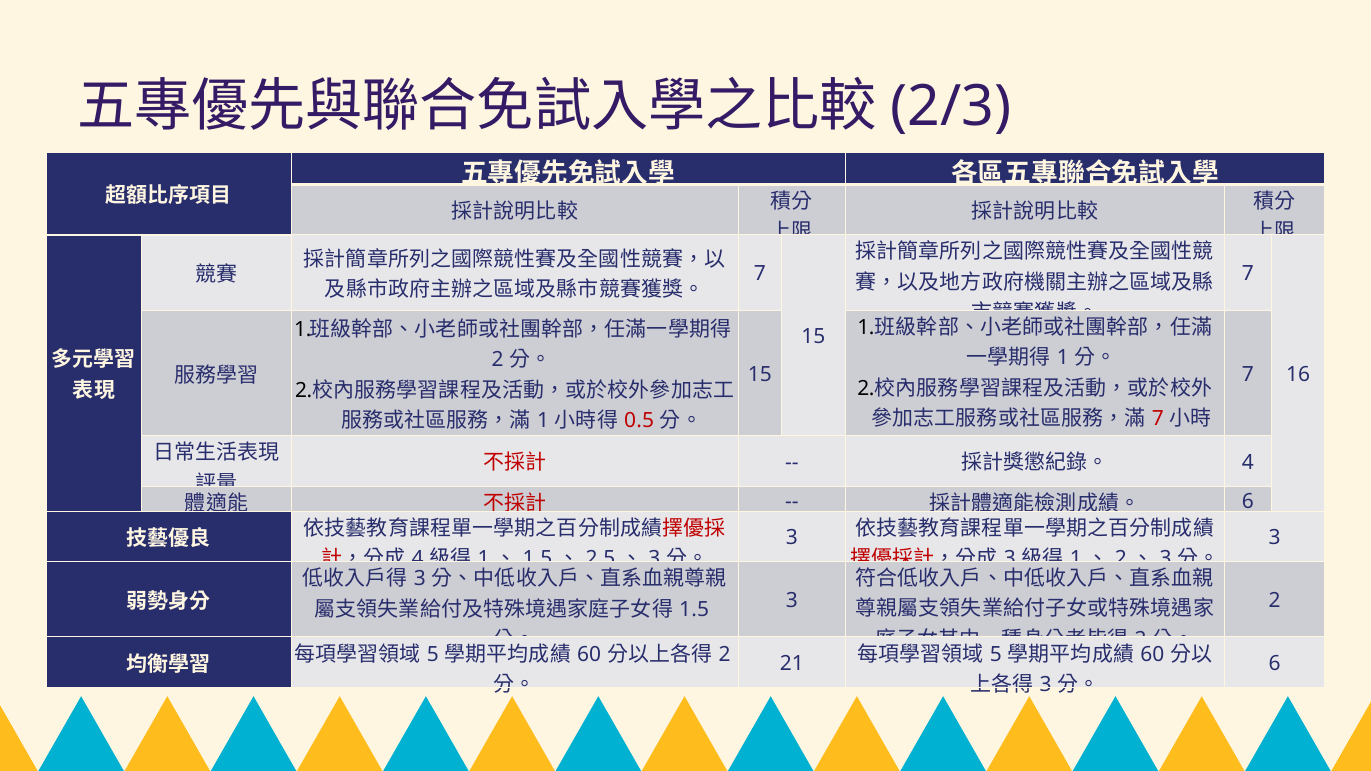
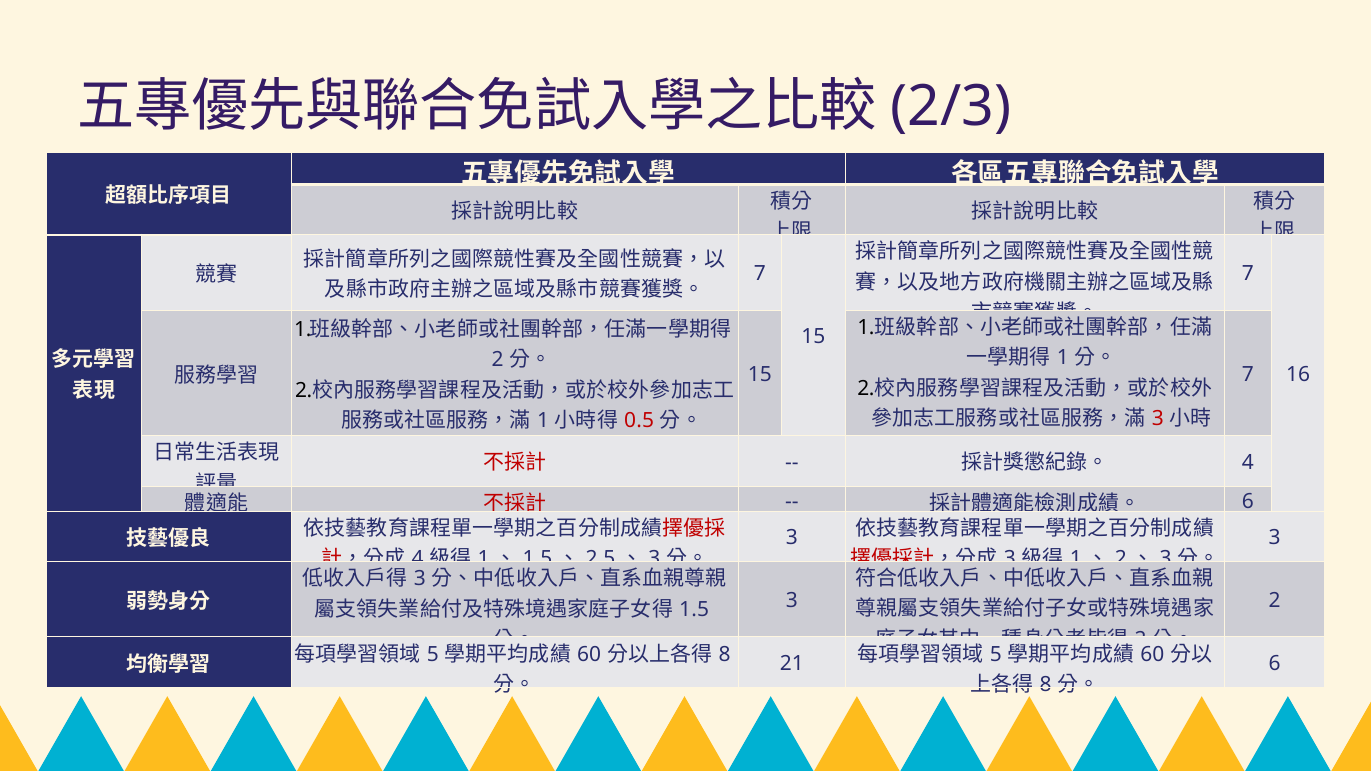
7 at (1158, 418): 7 -> 3
2 at (725, 654): 2 -> 8
3 at (1046, 685): 3 -> 8
